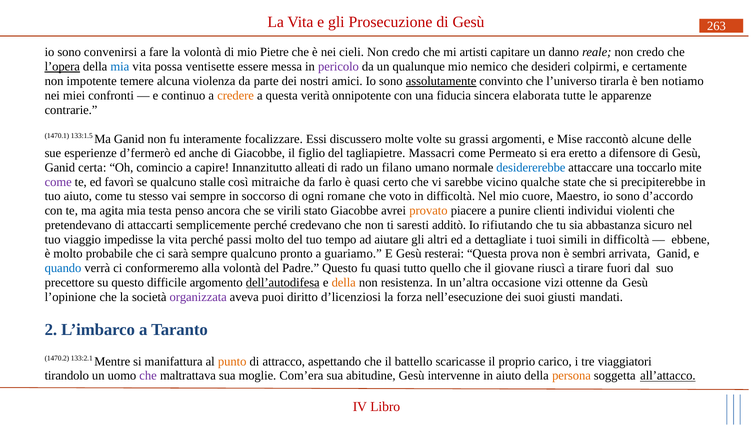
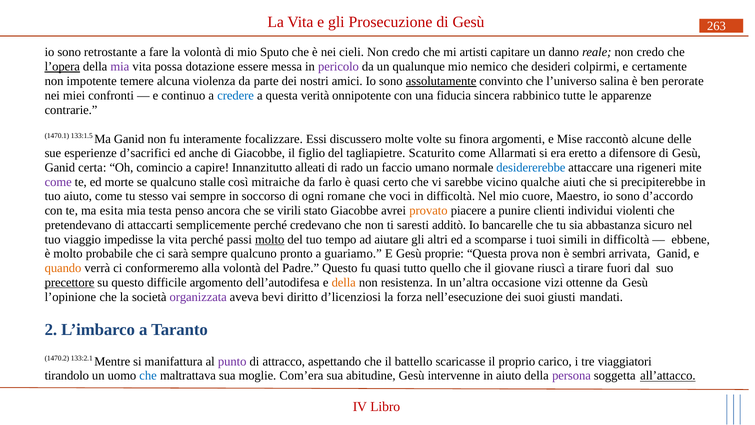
convenirsi: convenirsi -> retrostante
Pietre: Pietre -> Sputo
mia at (120, 67) colour: blue -> purple
ventisette: ventisette -> dotazione
tirarla: tirarla -> salina
notiamo: notiamo -> perorate
credere colour: orange -> blue
elaborata: elaborata -> rabbinico
grassi: grassi -> finora
d’fermerò: d’fermerò -> d’sacrifici
Massacri: Massacri -> Scaturito
Permeato: Permeato -> Allarmati
filano: filano -> faccio
toccarlo: toccarlo -> rigeneri
favorì: favorì -> morte
state: state -> aiuti
voto: voto -> voci
agita: agita -> esita
rifiutando: rifiutando -> bancarelle
molto at (270, 239) underline: none -> present
dettagliate: dettagliate -> scomparse
resterai: resterai -> proprie
quando colour: blue -> orange
precettore underline: none -> present
dell’autodifesa underline: present -> none
puoi: puoi -> bevi
punto colour: orange -> purple
che at (148, 376) colour: purple -> blue
persona colour: orange -> purple
